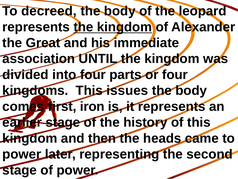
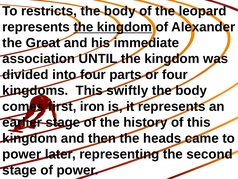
decreed: decreed -> restricts
issues: issues -> swiftly
